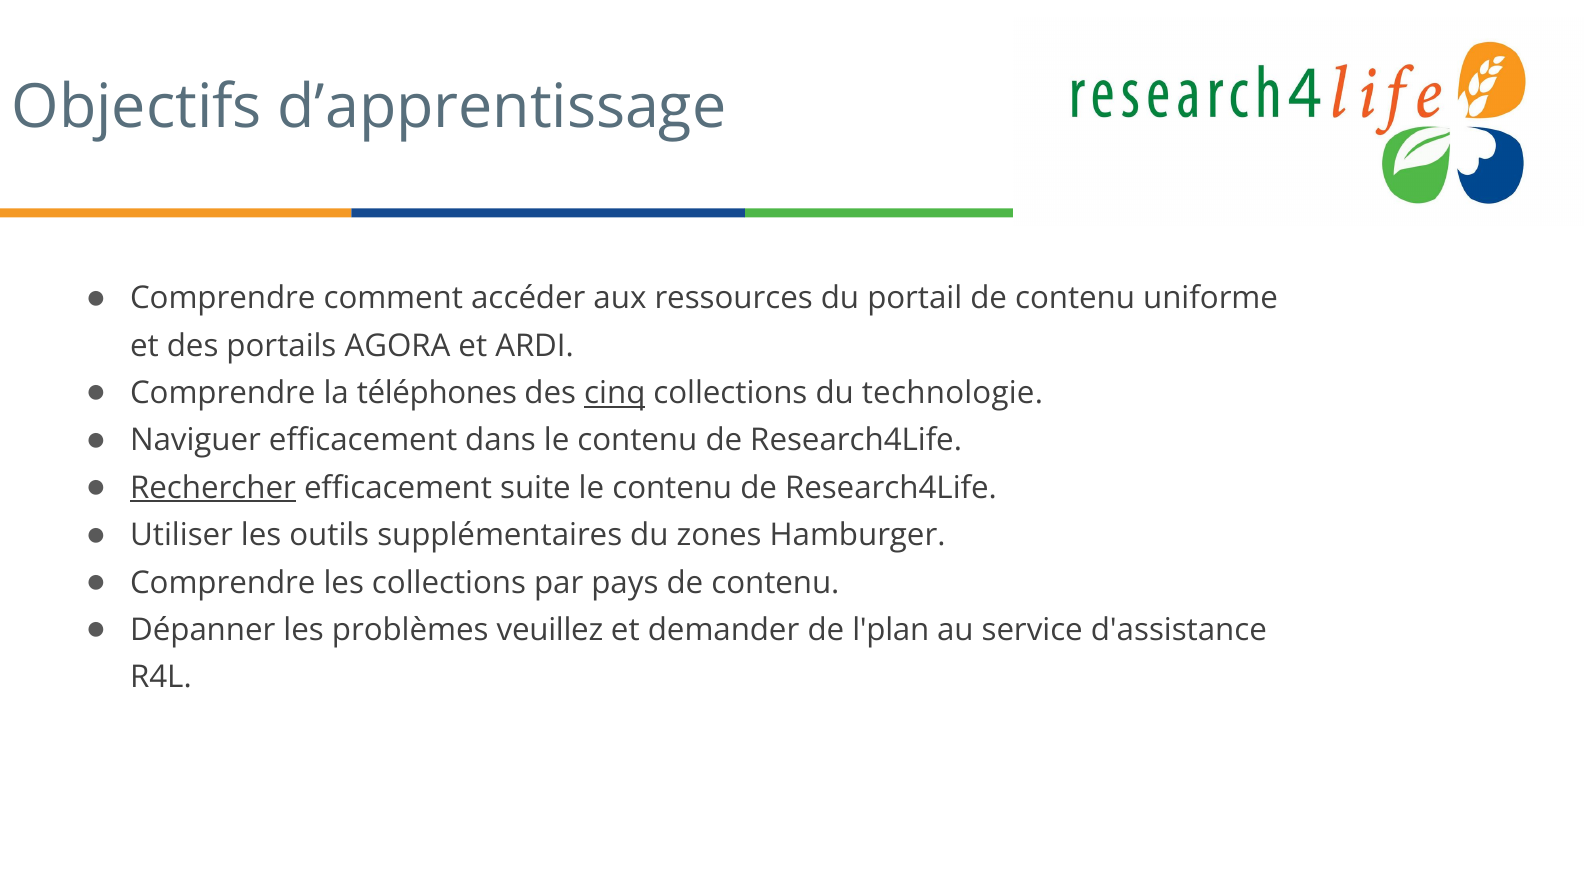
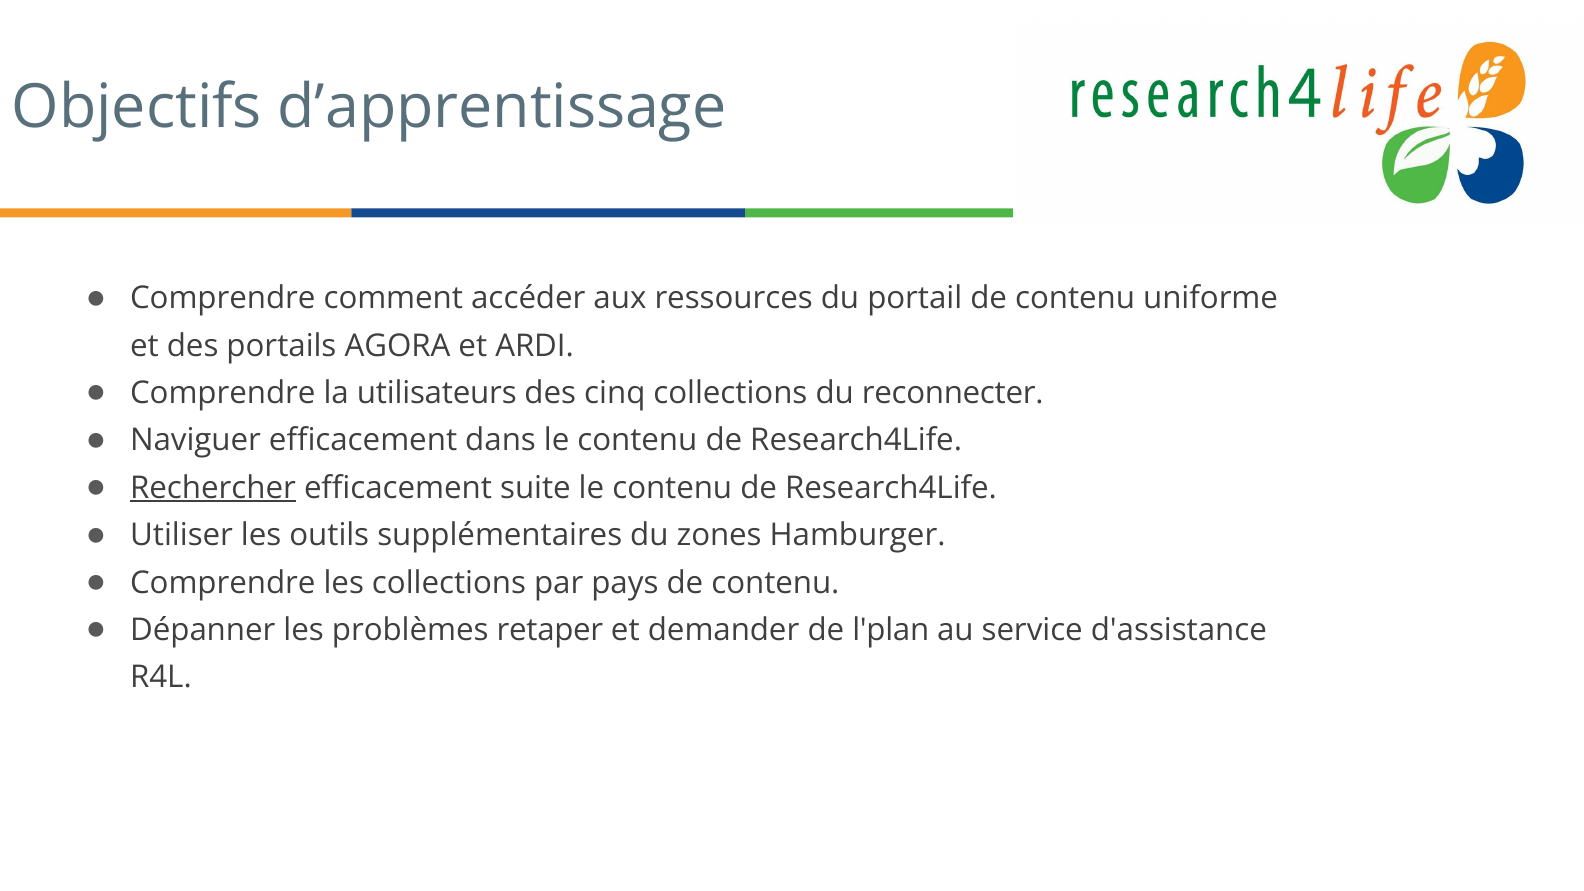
téléphones: téléphones -> utilisateurs
cinq underline: present -> none
technologie: technologie -> reconnecter
veuillez: veuillez -> retaper
